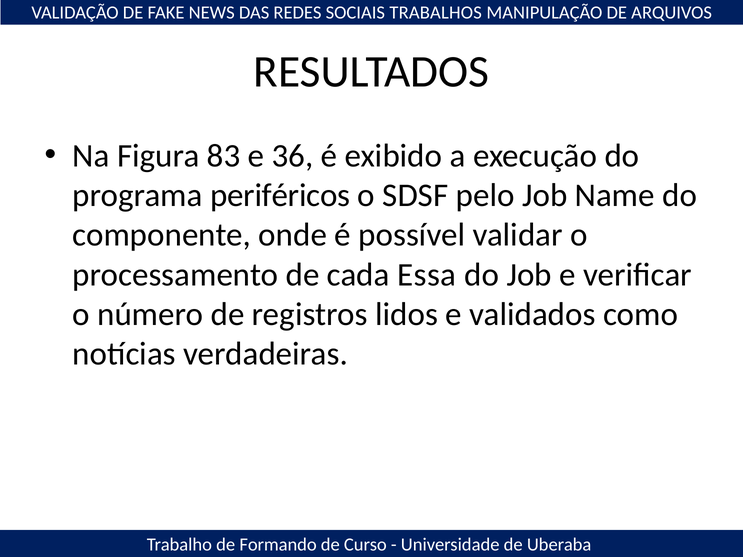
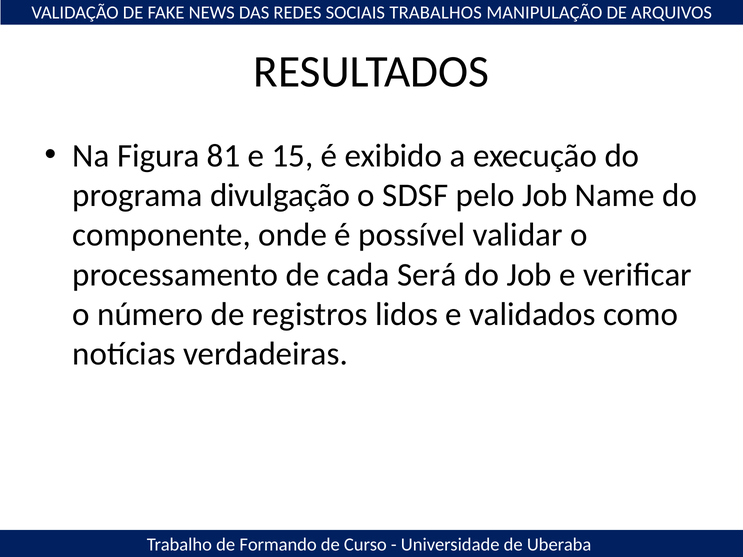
83: 83 -> 81
36: 36 -> 15
periféricos: periféricos -> divulgação
Essa: Essa -> Será
